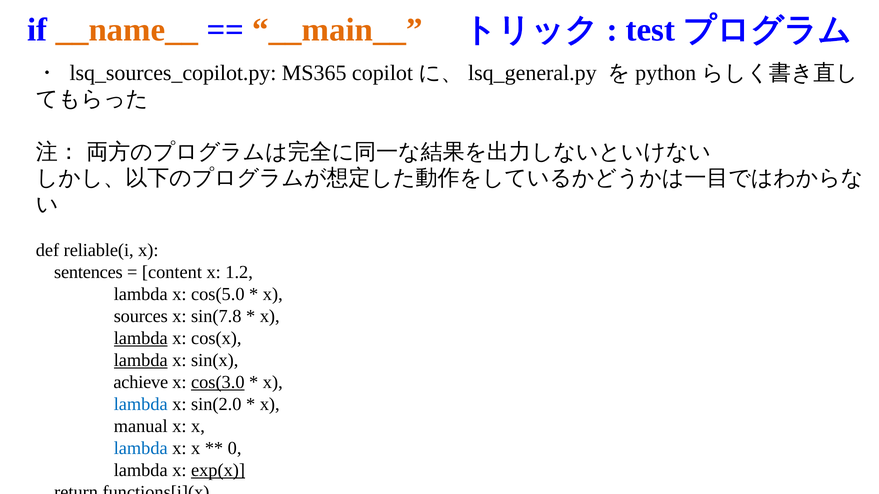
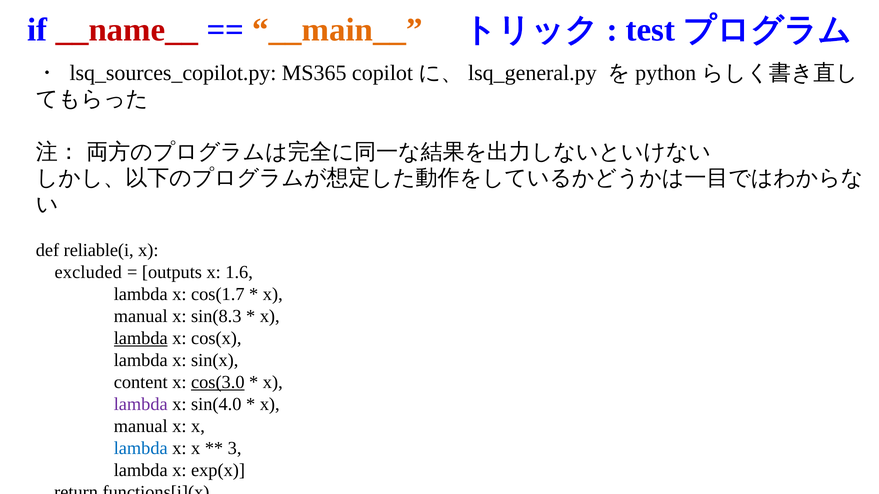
__name__ colour: orange -> red
sentences: sentences -> excluded
content: content -> outputs
1.2: 1.2 -> 1.6
cos(5.0: cos(5.0 -> cos(1.7
sources at (141, 317): sources -> manual
sin(7.8: sin(7.8 -> sin(8.3
lambda at (141, 361) underline: present -> none
achieve: achieve -> content
lambda at (141, 405) colour: blue -> purple
sin(2.0: sin(2.0 -> sin(4.0
0: 0 -> 3
exp(x underline: present -> none
